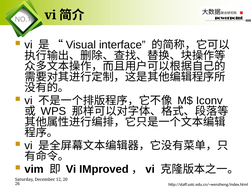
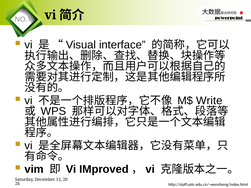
Iconv: Iconv -> Write
